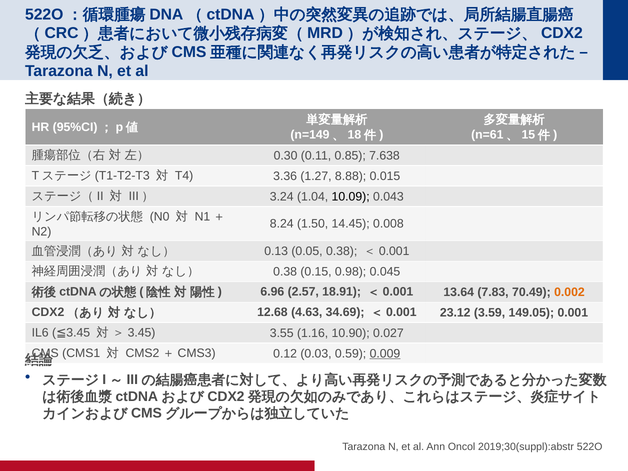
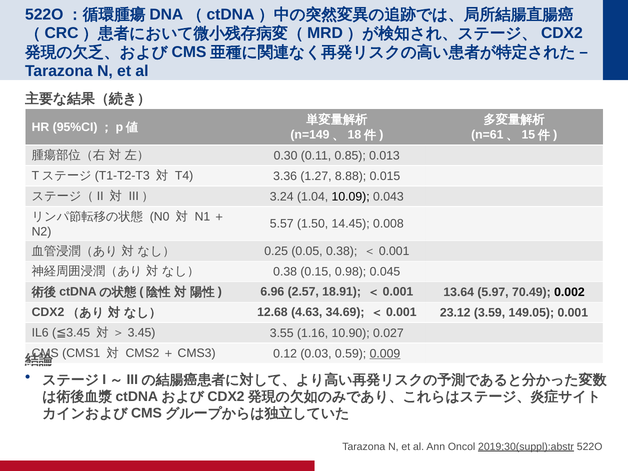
7.638: 7.638 -> 0.013
8.24: 8.24 -> 5.57
0.13: 0.13 -> 0.25
7.83: 7.83 -> 5.97
0.002 colour: orange -> black
2019;30(suppl):abstr underline: none -> present
